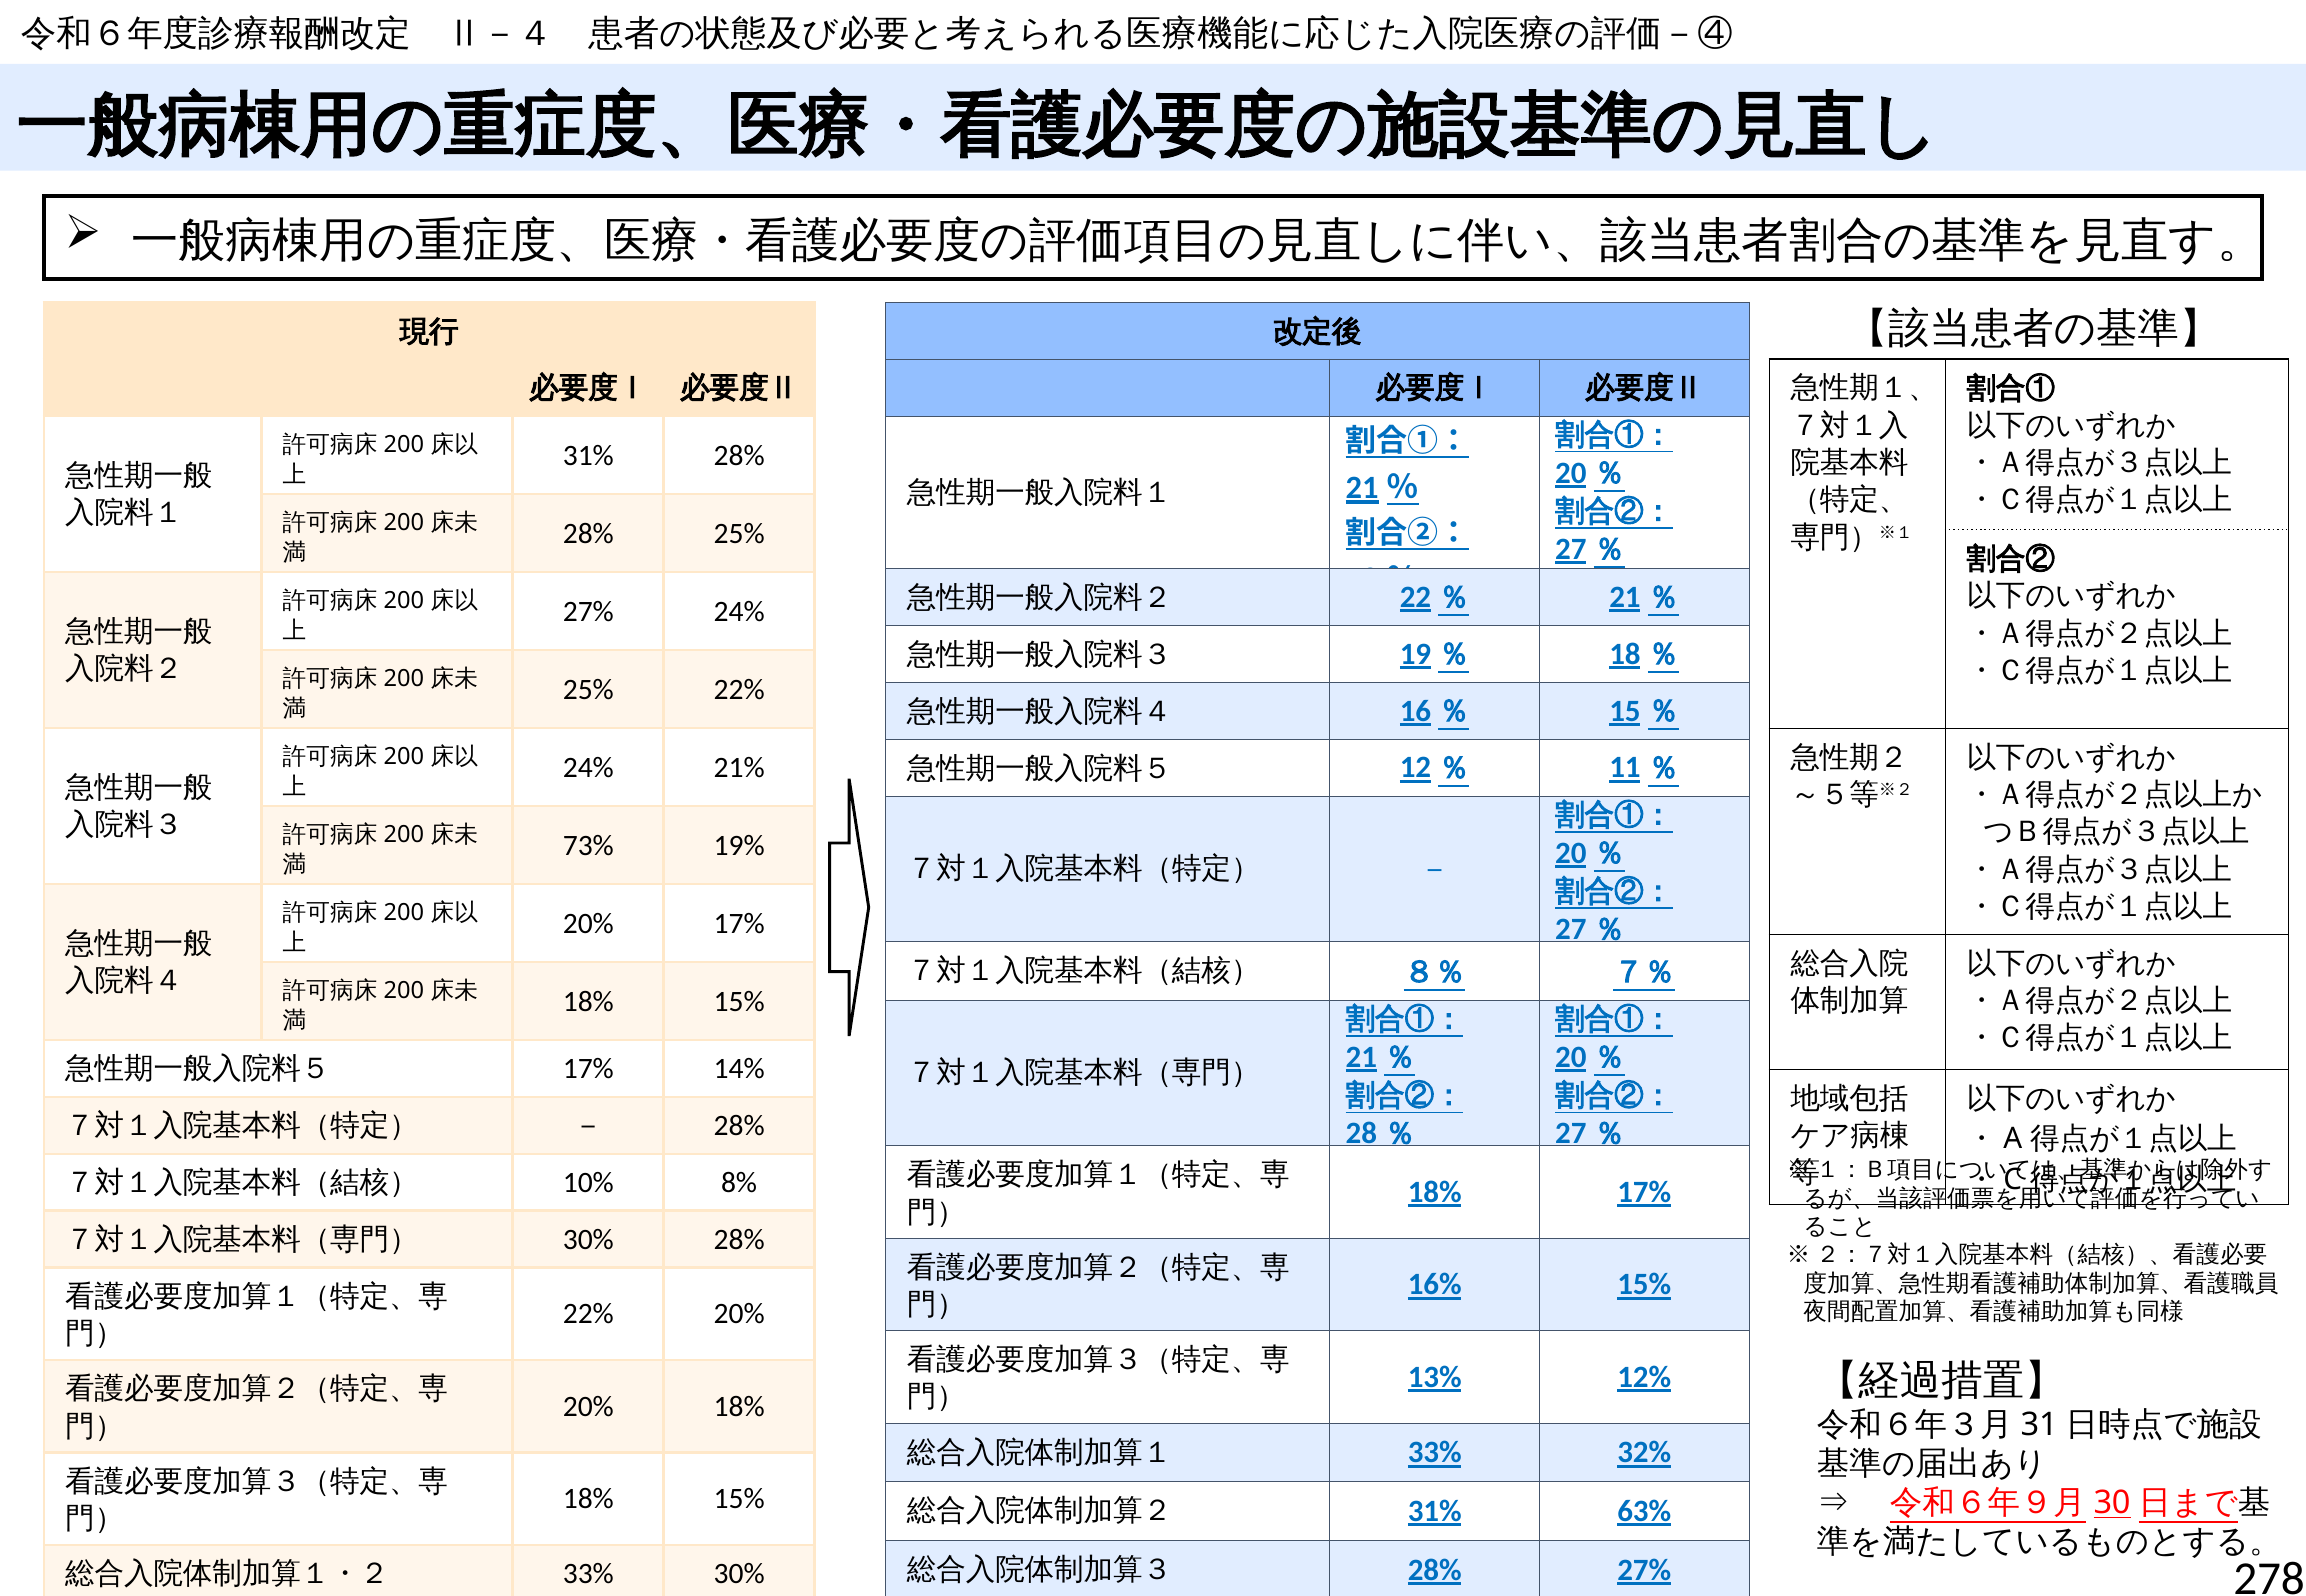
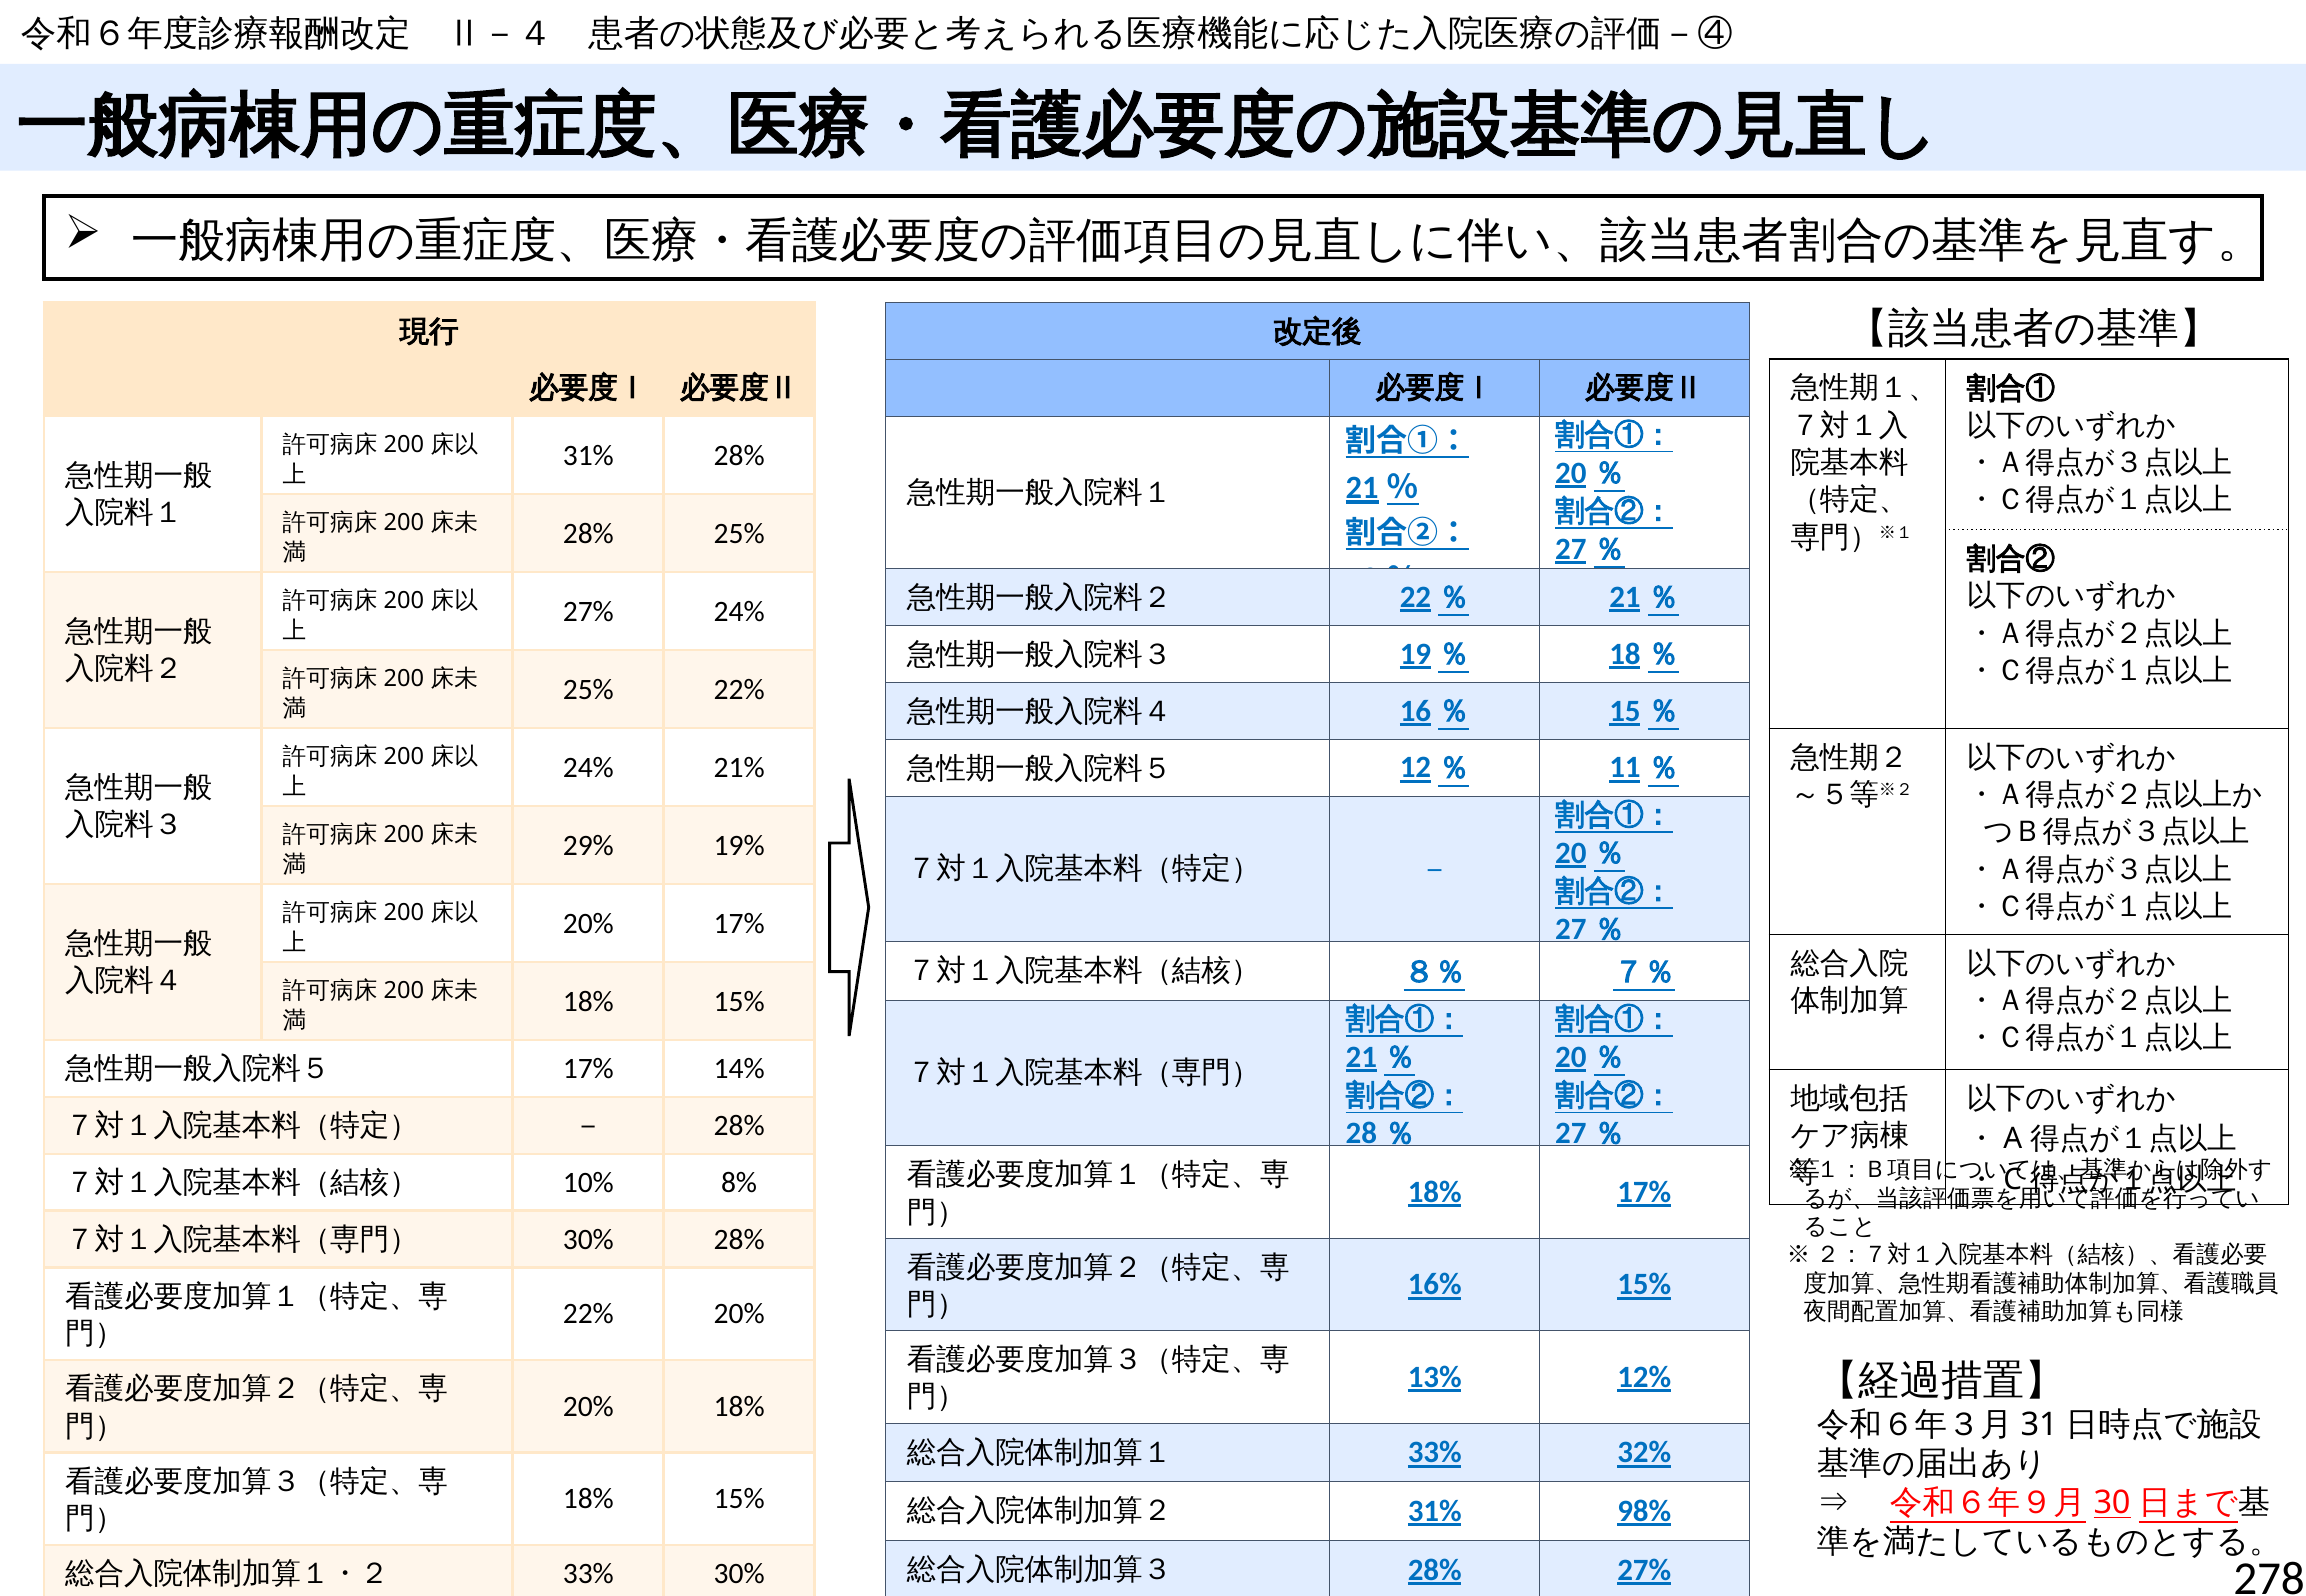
73%: 73% -> 29%
63%: 63% -> 98%
